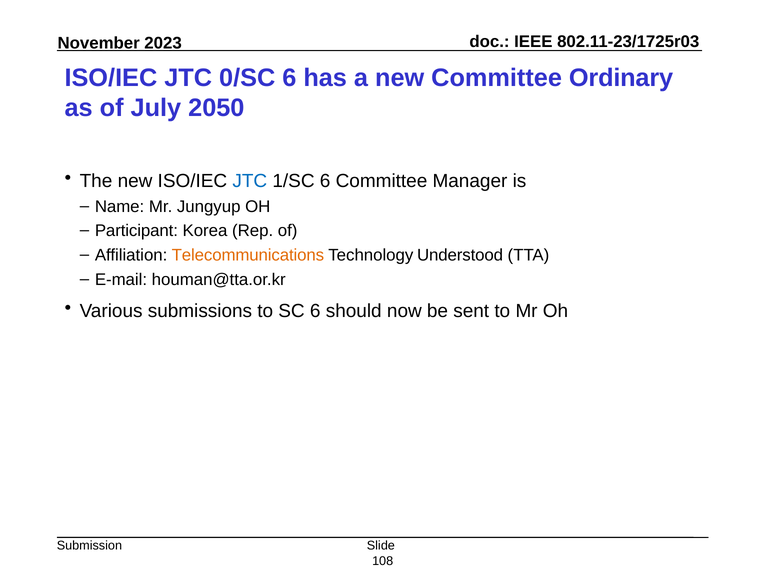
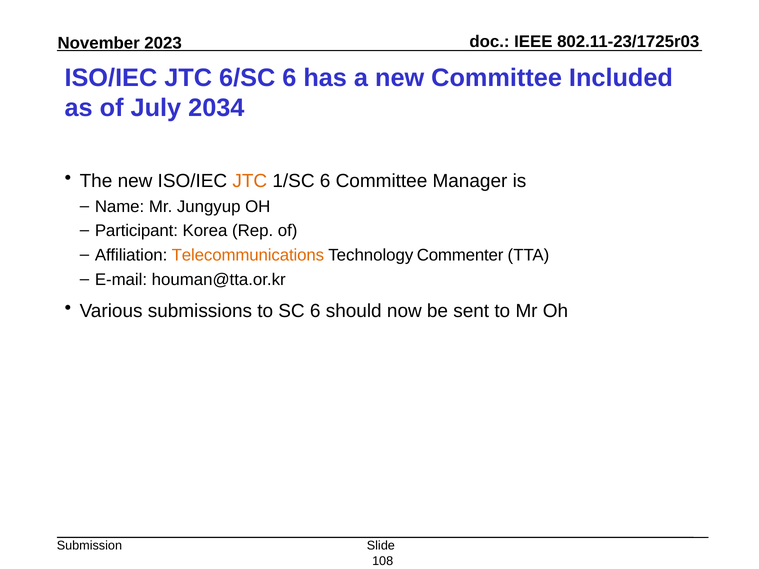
0/SC: 0/SC -> 6/SC
Ordinary: Ordinary -> Included
2050: 2050 -> 2034
JTC at (250, 181) colour: blue -> orange
Understood: Understood -> Commenter
